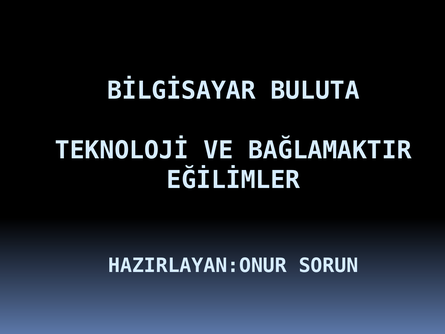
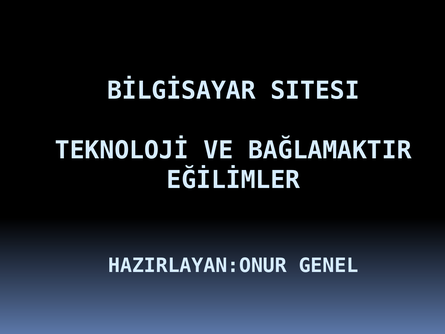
BULUTA: BULUTA -> SITESI
SORUN: SORUN -> GENEL
